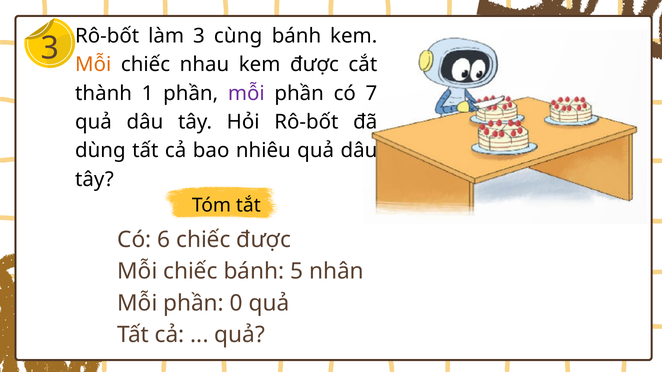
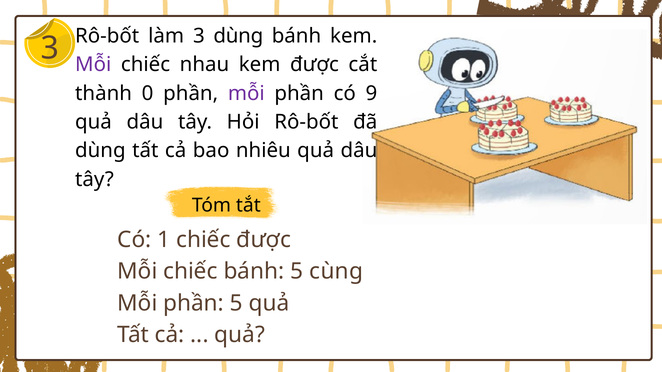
3 cùng: cùng -> dùng
Mỗi at (93, 65) colour: orange -> purple
1: 1 -> 0
7: 7 -> 9
6: 6 -> 1
nhân: nhân -> cùng
phần 0: 0 -> 5
